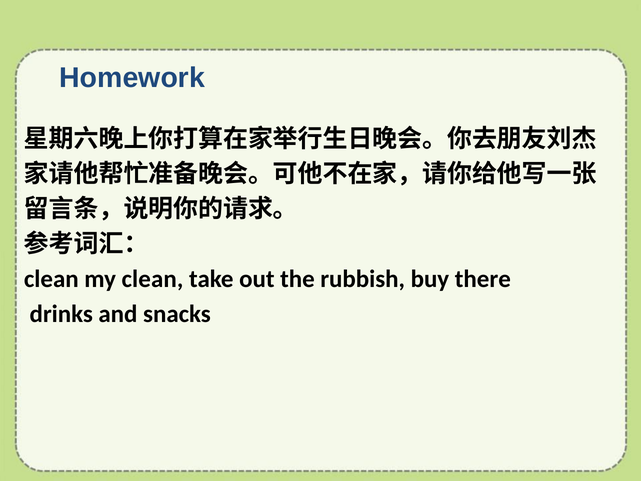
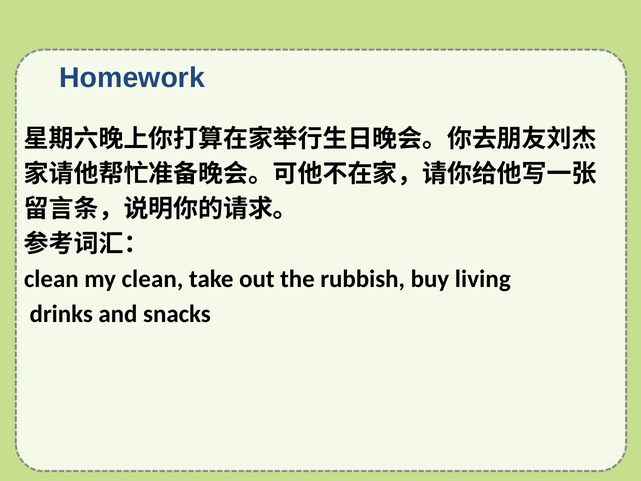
there: there -> living
